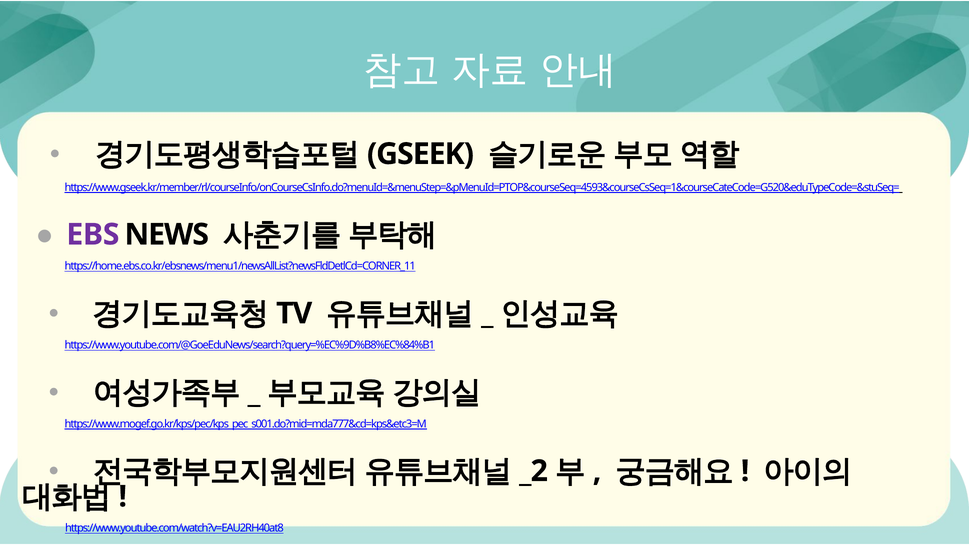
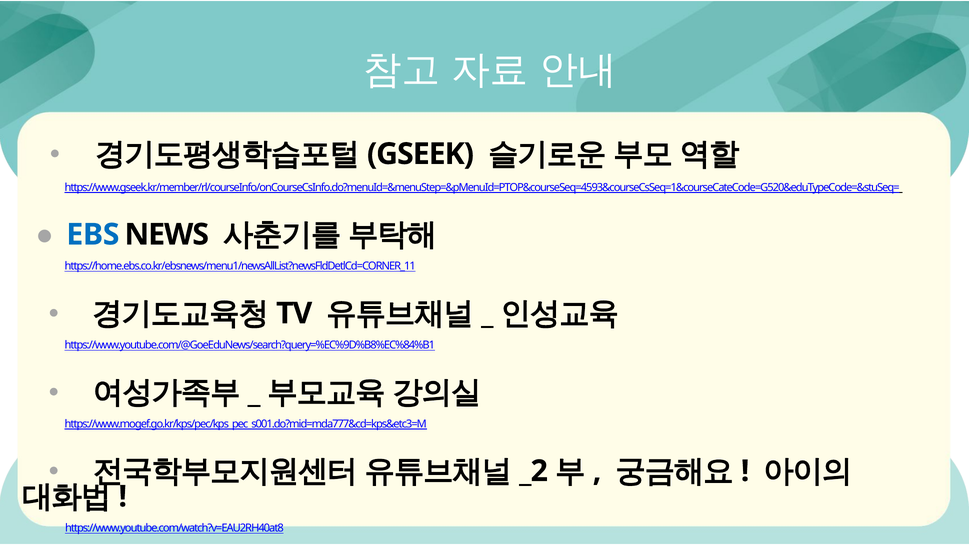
EBS colour: purple -> blue
